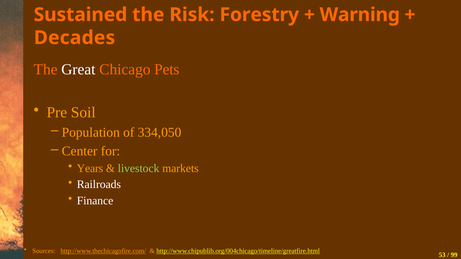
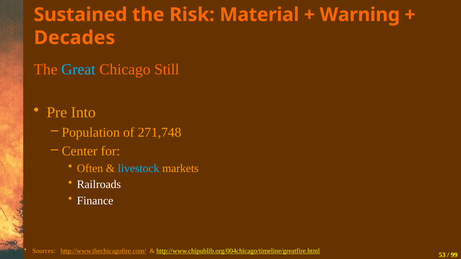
Forestry: Forestry -> Material
Great colour: white -> light blue
Pets: Pets -> Still
Soil: Soil -> Into
334,050: 334,050 -> 271,748
Years: Years -> Often
livestock colour: light green -> light blue
